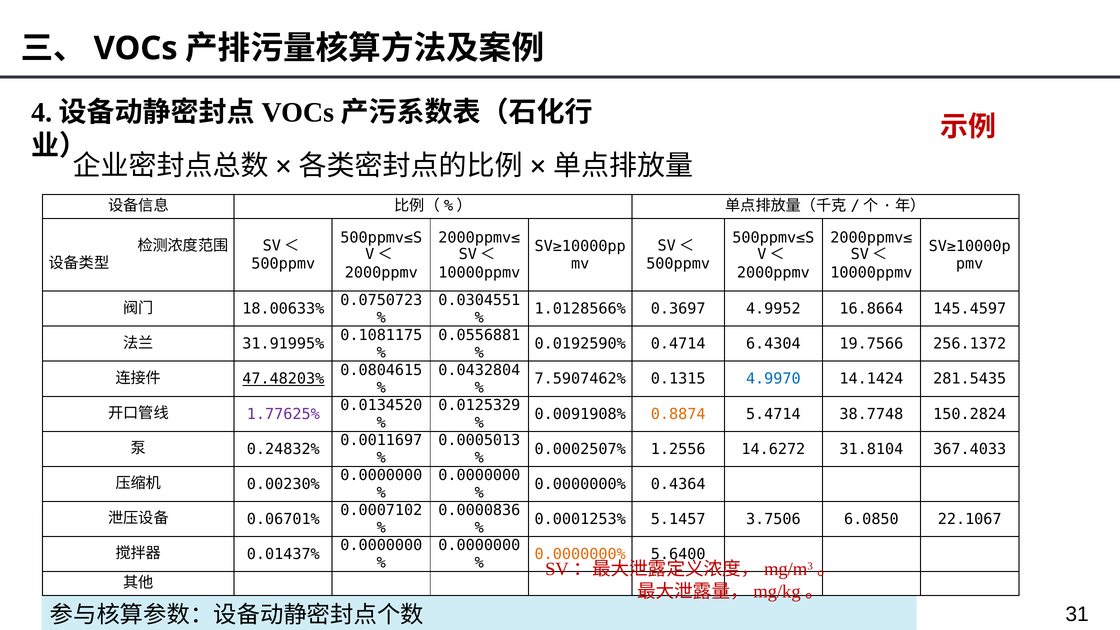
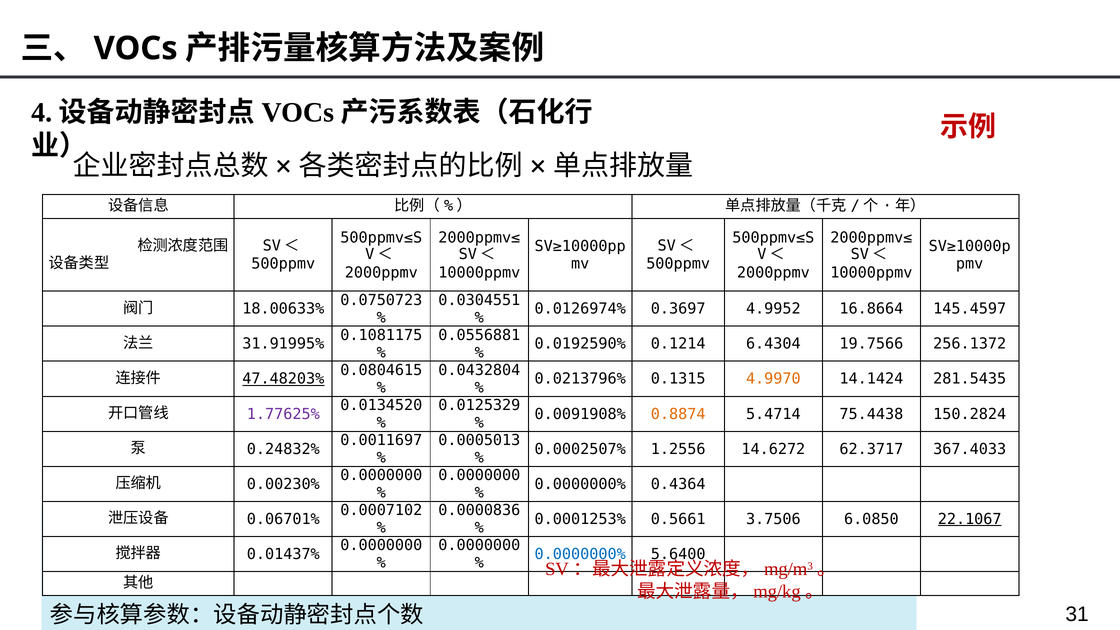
1.0128566%: 1.0128566% -> 0.0126974%
0.4714: 0.4714 -> 0.1214
7.5907462%: 7.5907462% -> 0.0213796%
4.9970 colour: blue -> orange
38.7748: 38.7748 -> 75.4438
31.8104: 31.8104 -> 62.3717
5.1457: 5.1457 -> 0.5661
22.1067 underline: none -> present
0.0000000% at (580, 554) colour: orange -> blue
